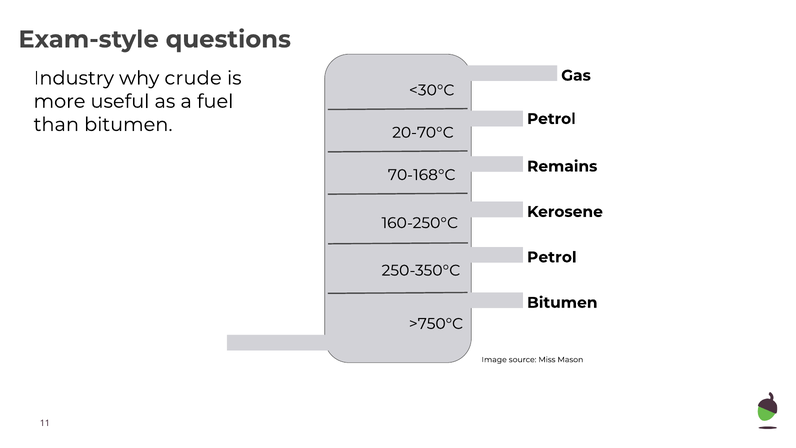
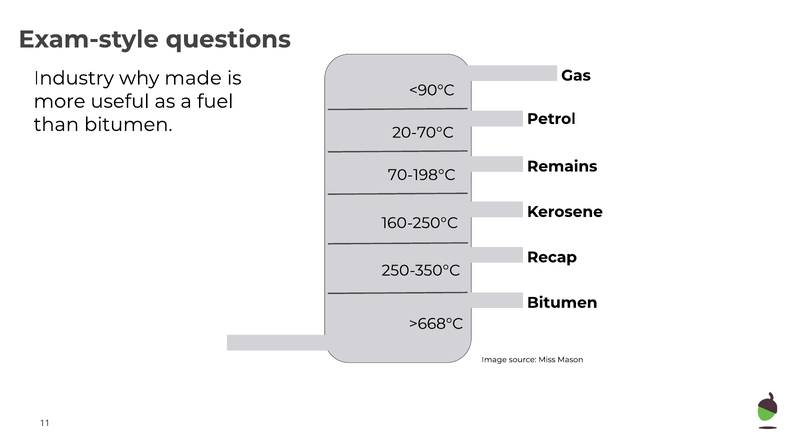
crude: crude -> made
<30°C: <30°C -> <90°C
70-168°C: 70-168°C -> 70-198°C
Petrol at (552, 257): Petrol -> Recap
>750°C: >750°C -> >668°C
